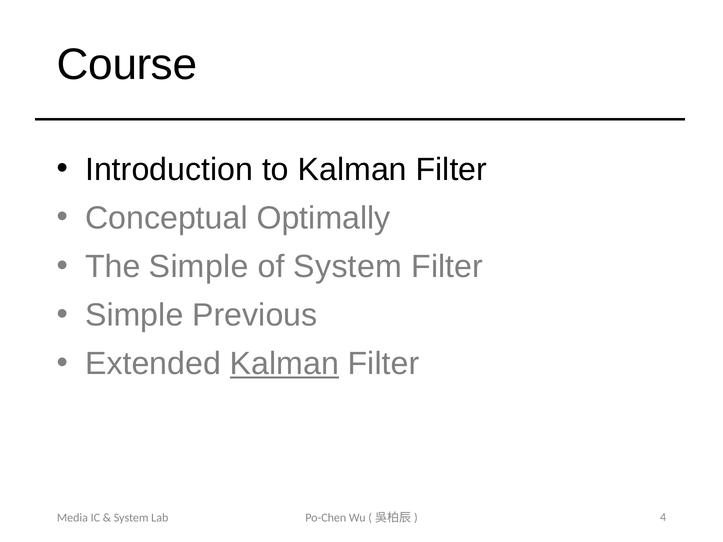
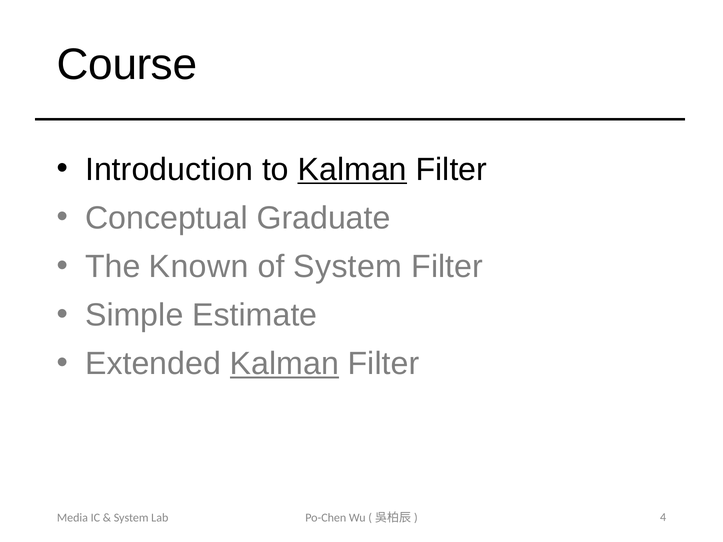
Kalman at (352, 169) underline: none -> present
Optimally: Optimally -> Graduate
The Simple: Simple -> Known
Previous: Previous -> Estimate
